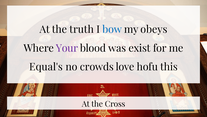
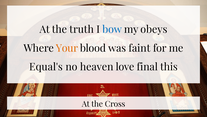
Your colour: purple -> orange
exist: exist -> faint
crowds: crowds -> heaven
hofu: hofu -> final
